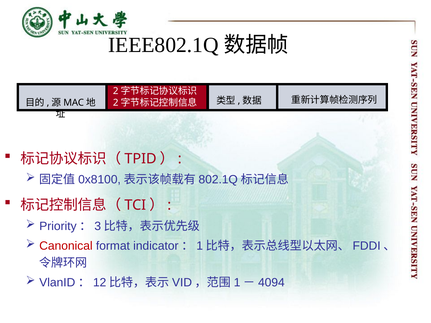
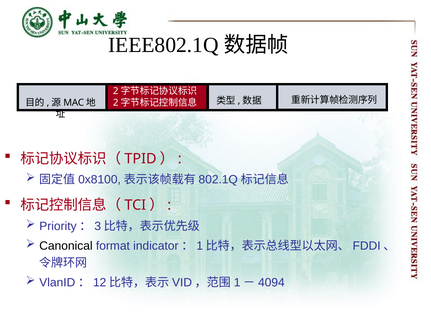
Canonical colour: red -> black
